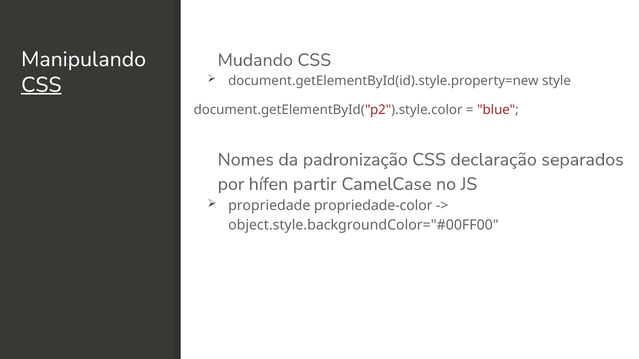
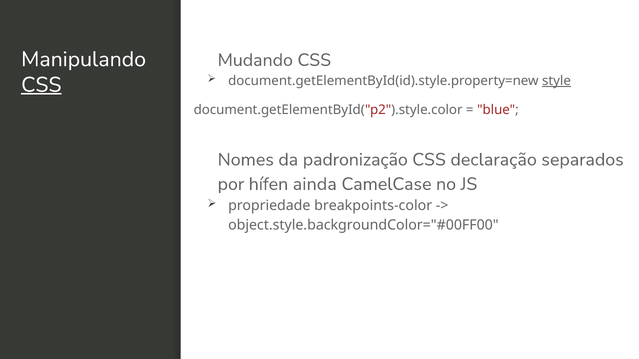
style underline: none -> present
partir: partir -> ainda
propriedade-color: propriedade-color -> breakpoints-color
